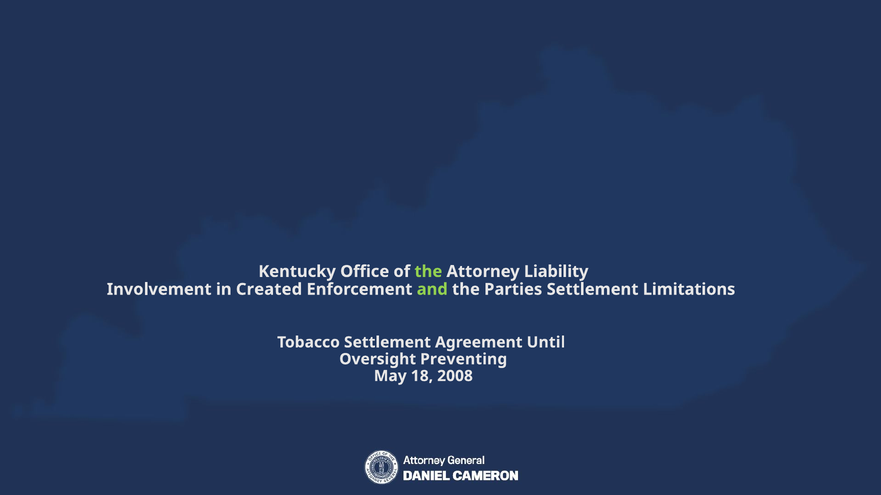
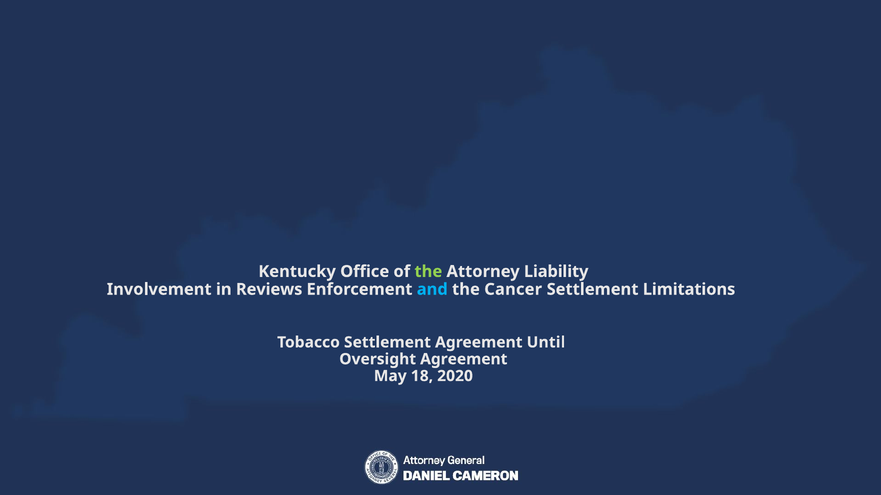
Created: Created -> Reviews
and colour: light green -> light blue
Parties: Parties -> Cancer
Oversight Preventing: Preventing -> Agreement
2008: 2008 -> 2020
